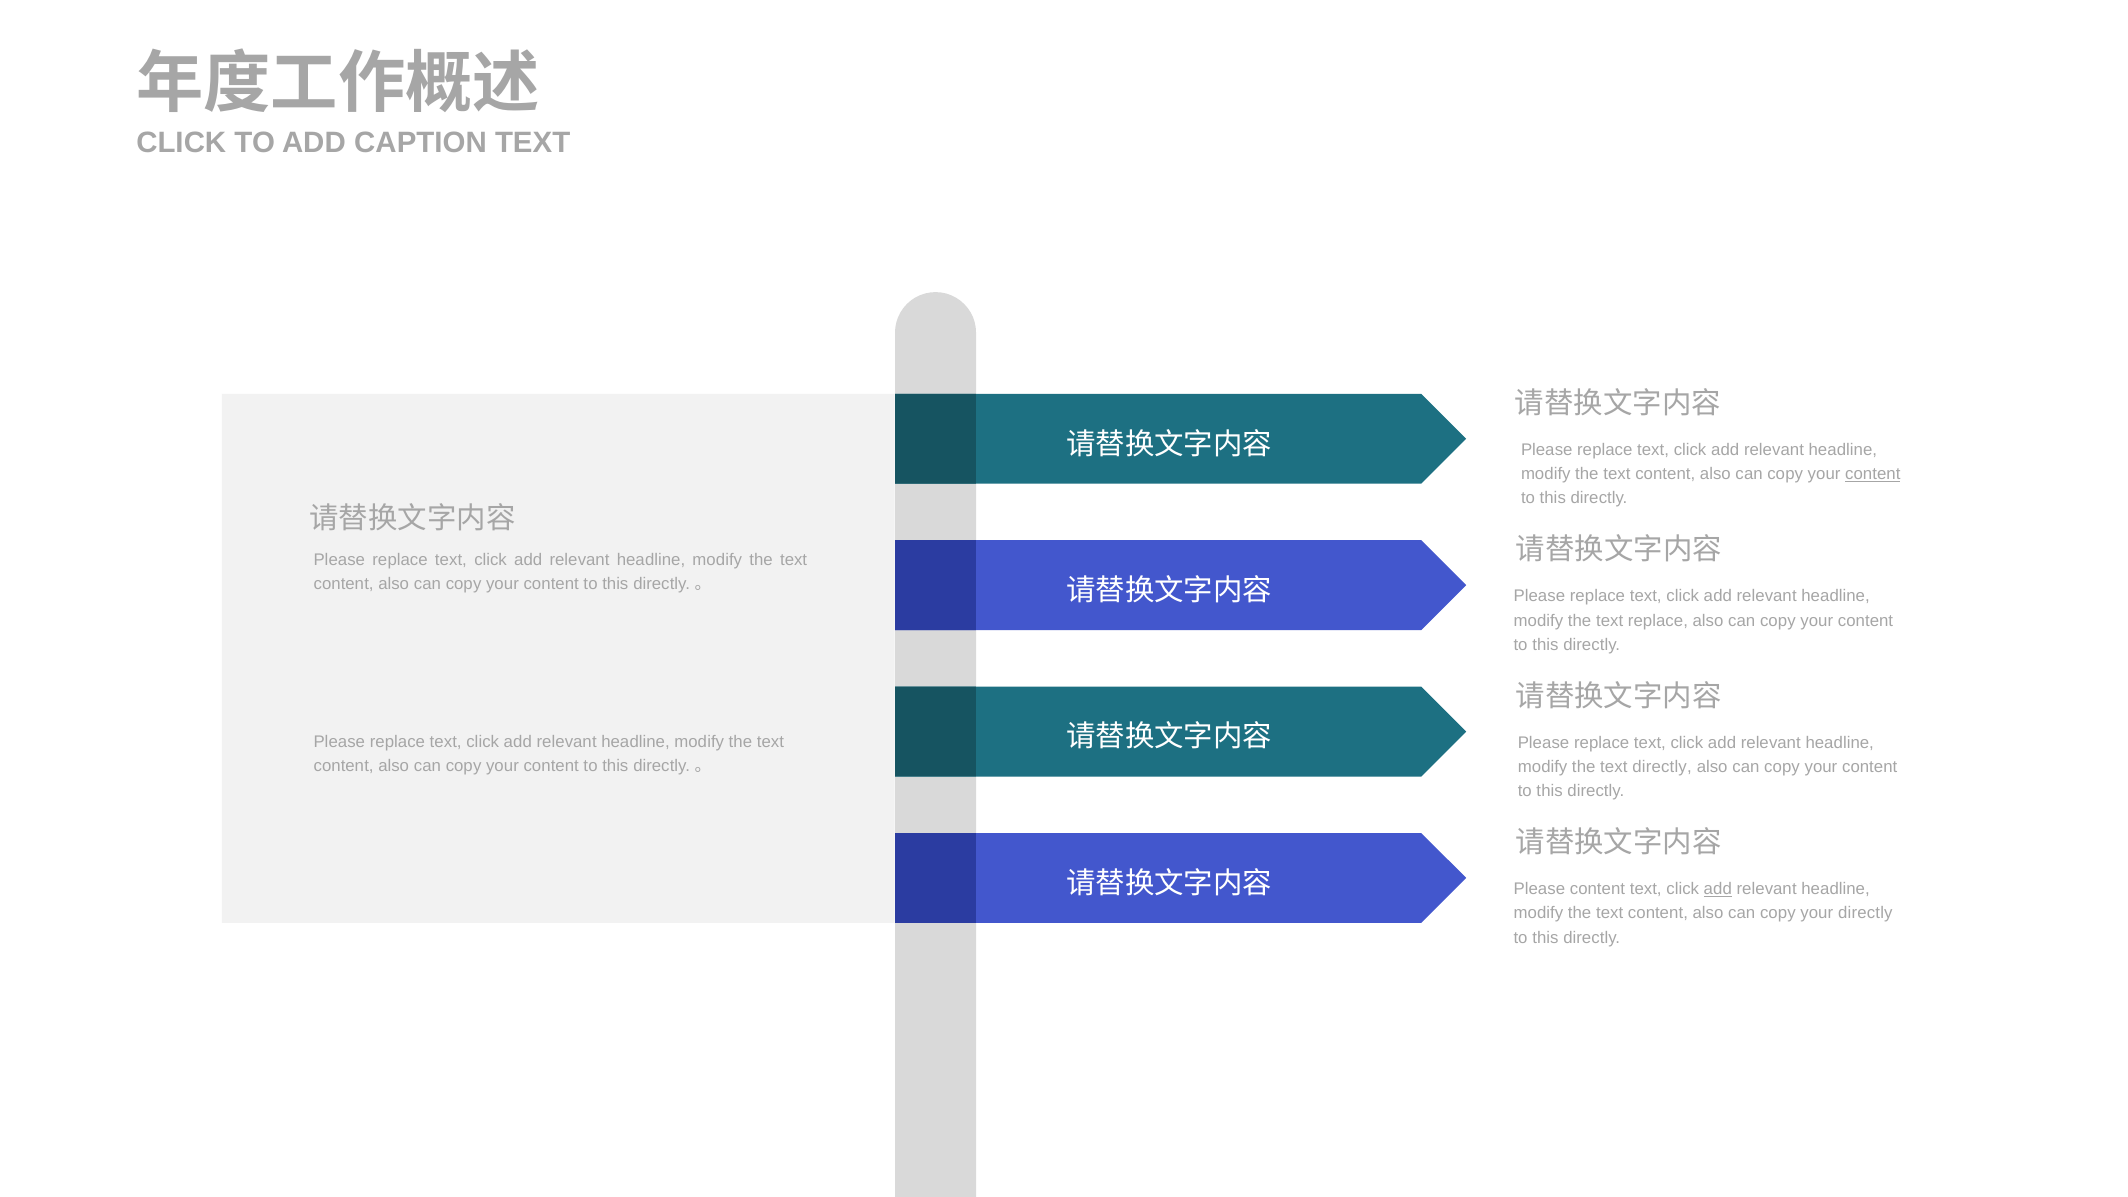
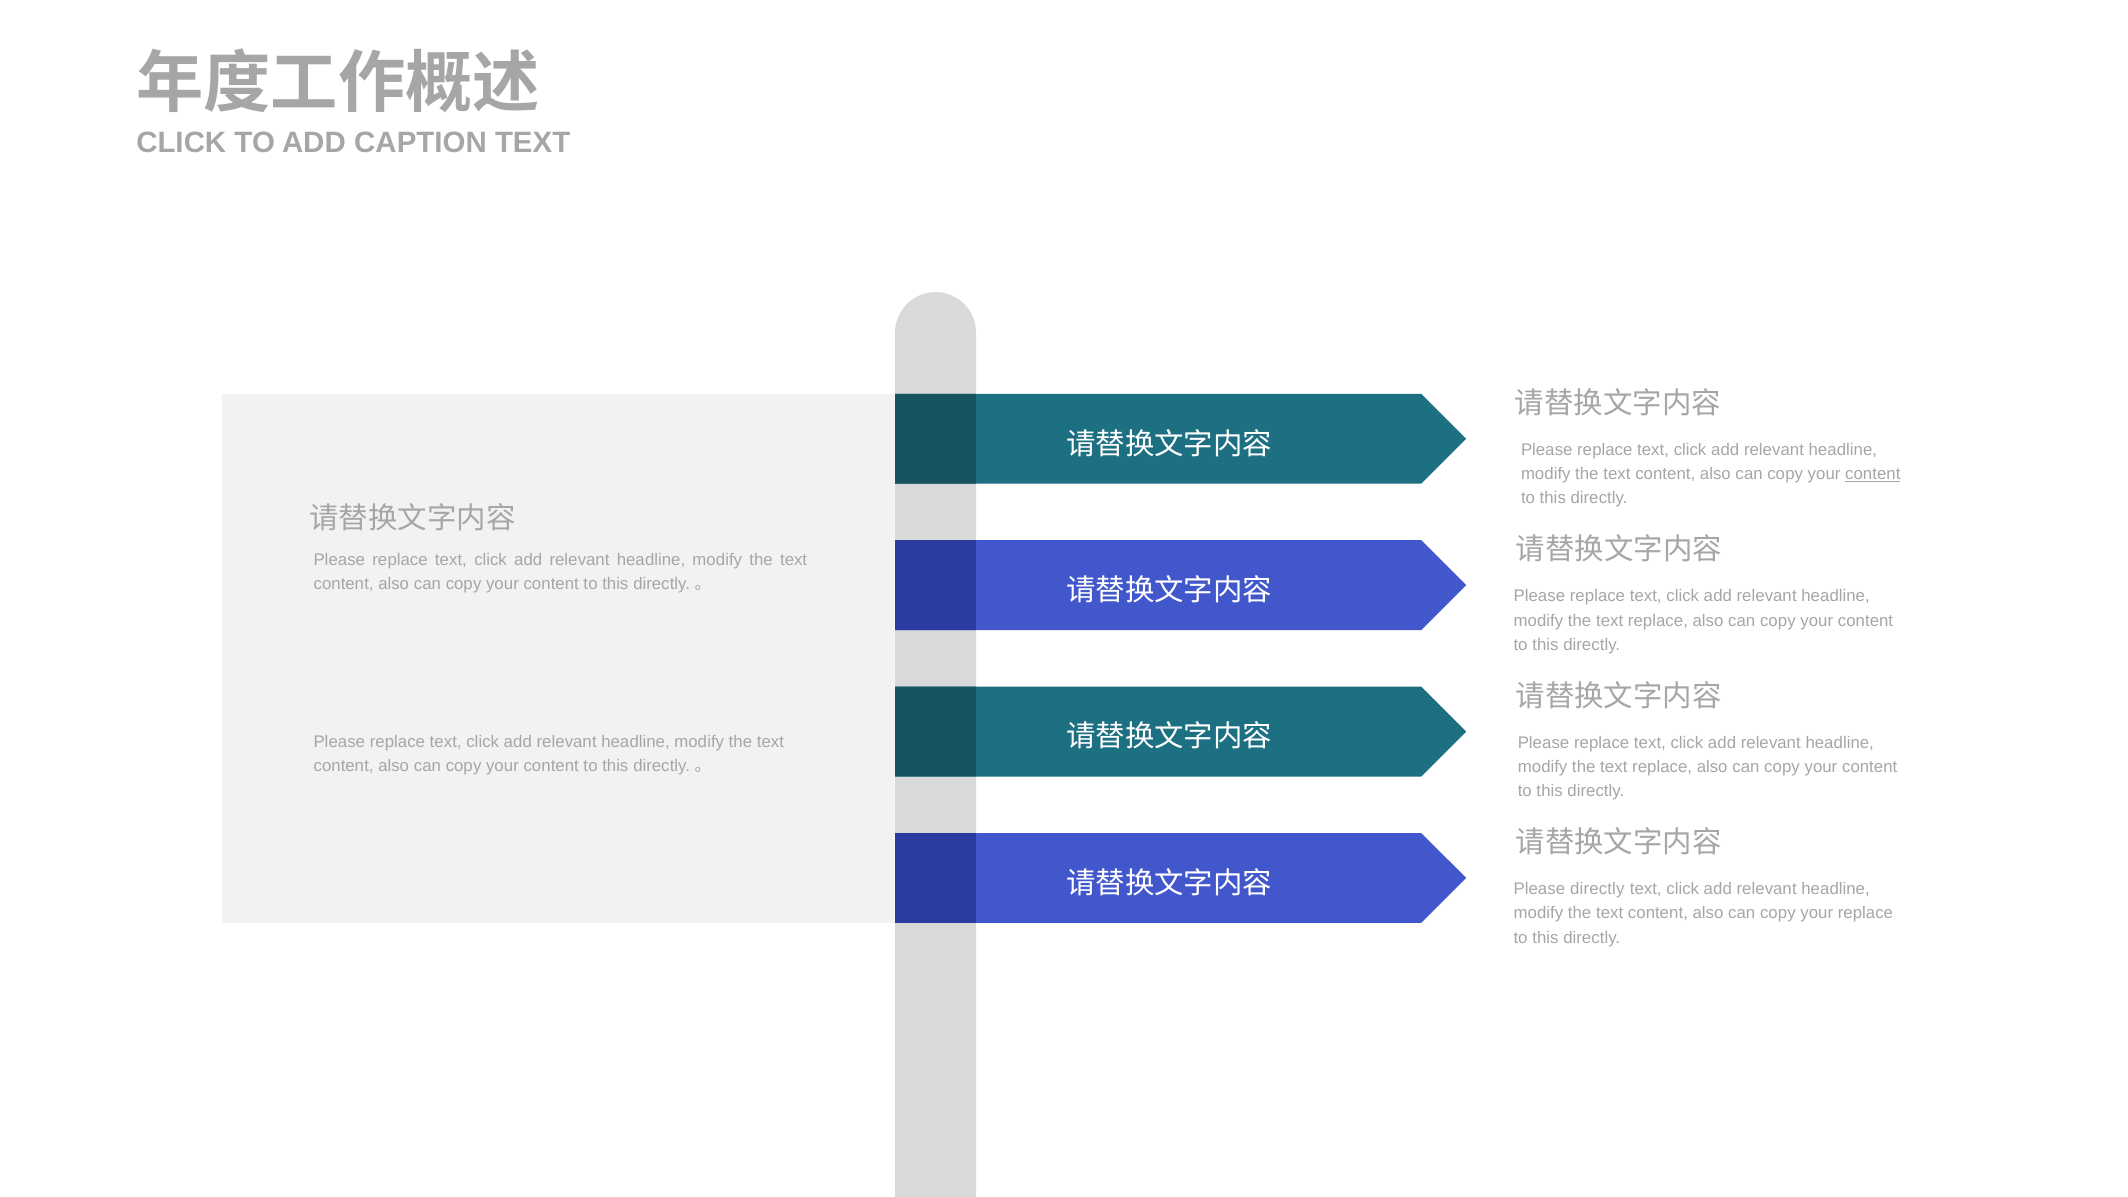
directly at (1662, 767): directly -> replace
Please content: content -> directly
add at (1718, 889) underline: present -> none
your directly: directly -> replace
